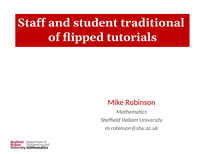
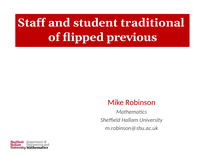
tutorials: tutorials -> previous
